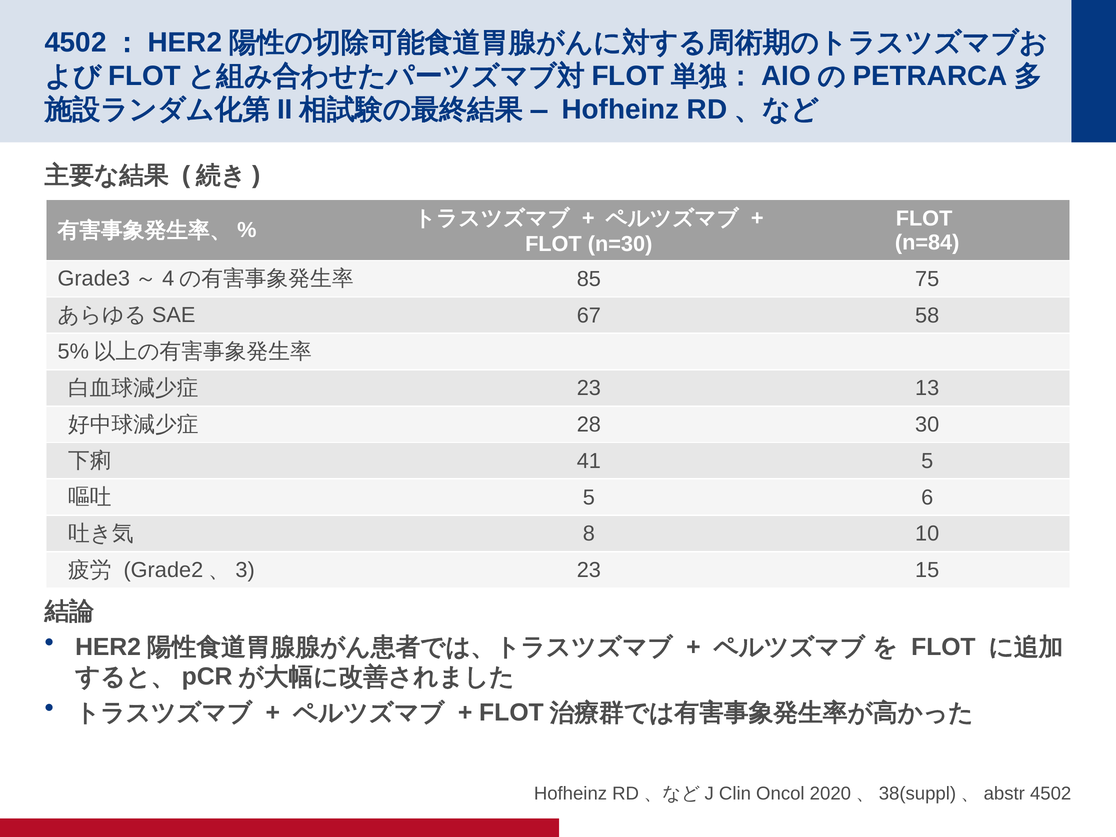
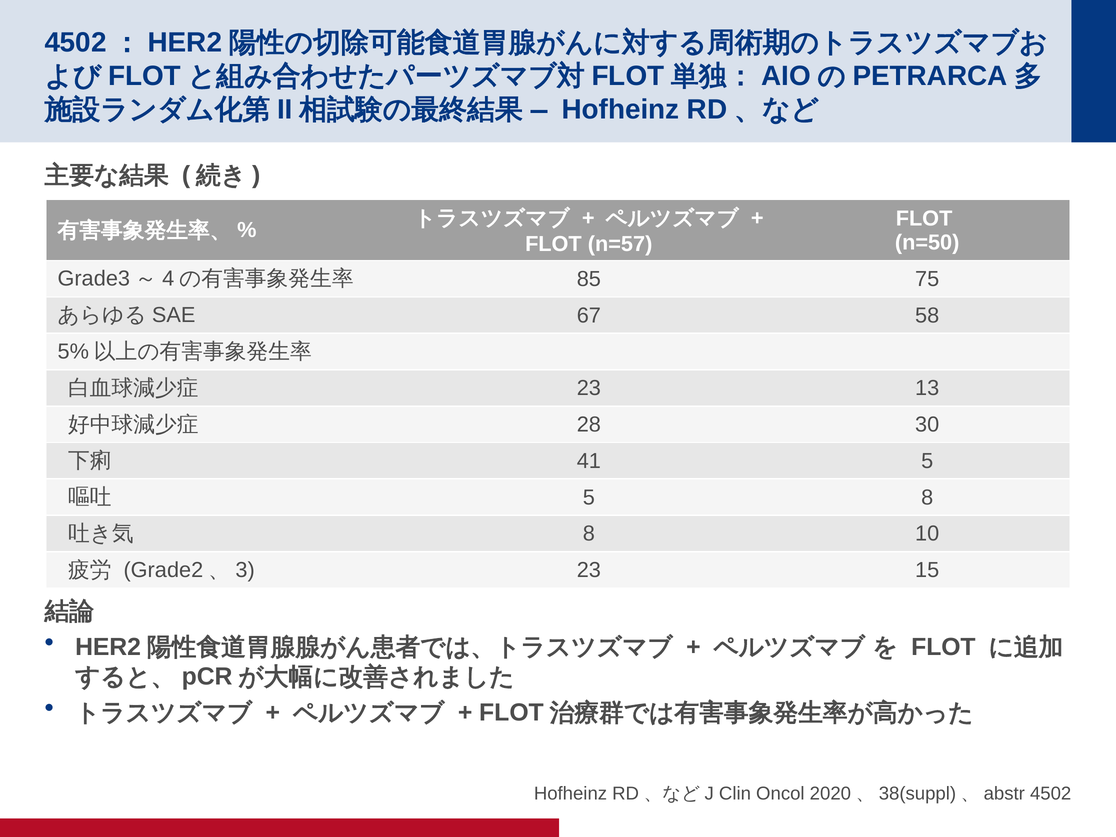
n=84: n=84 -> n=50
n=30: n=30 -> n=57
5 6: 6 -> 8
